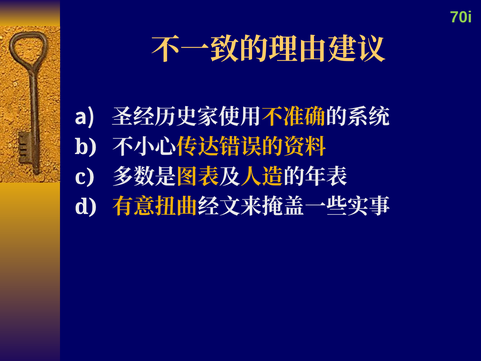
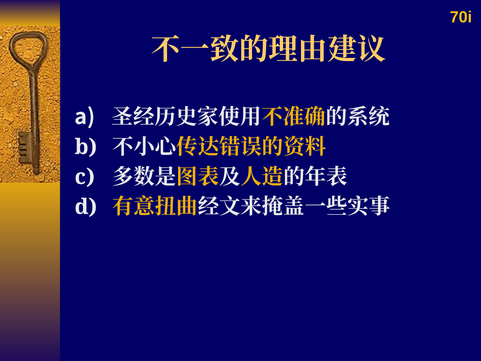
70i colour: light green -> yellow
